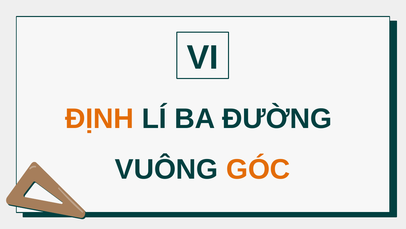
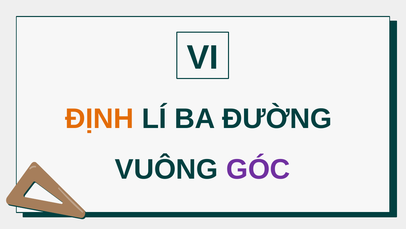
GÓC colour: orange -> purple
